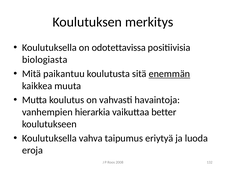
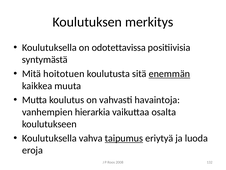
biologiasta: biologiasta -> syntymästä
paikantuu: paikantuu -> hoitotuen
better: better -> osalta
taipumus underline: none -> present
